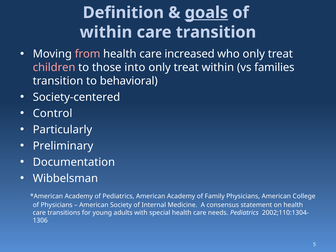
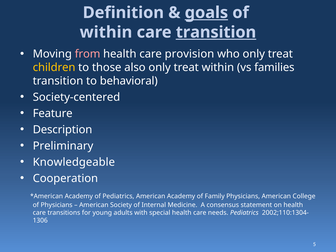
transition at (216, 32) underline: none -> present
increased: increased -> provision
children colour: pink -> yellow
into: into -> also
Control: Control -> Feature
Particularly: Particularly -> Description
Documentation: Documentation -> Knowledgeable
Wibbelsman: Wibbelsman -> Cooperation
